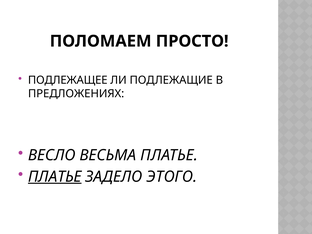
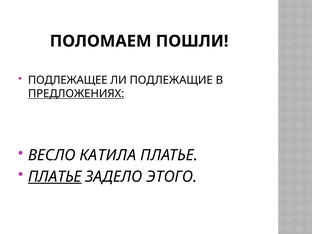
ПРОСТО: ПРОСТО -> ПОШЛИ
ПРЕДЛОЖЕНИЯХ underline: none -> present
ВЕСЬМА: ВЕСЬМА -> КАТИЛА
